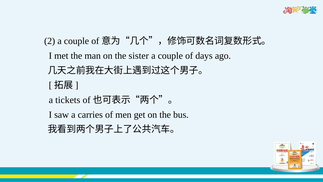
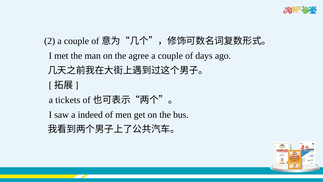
sister: sister -> agree
carries: carries -> indeed
